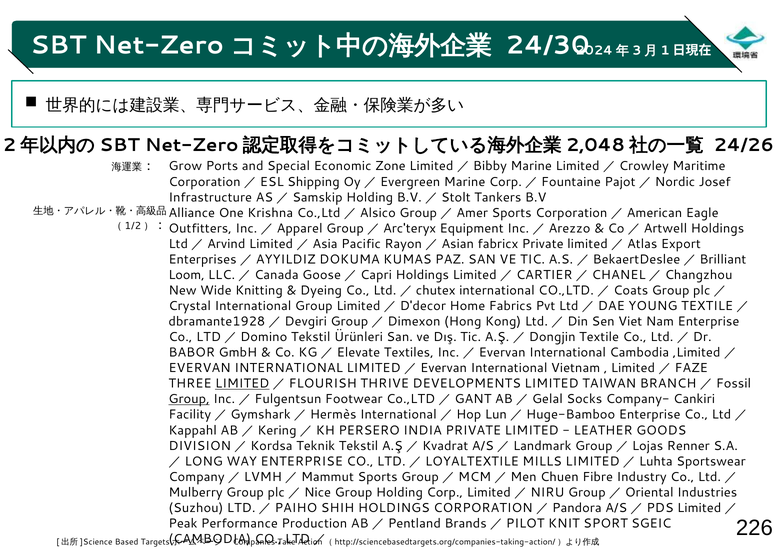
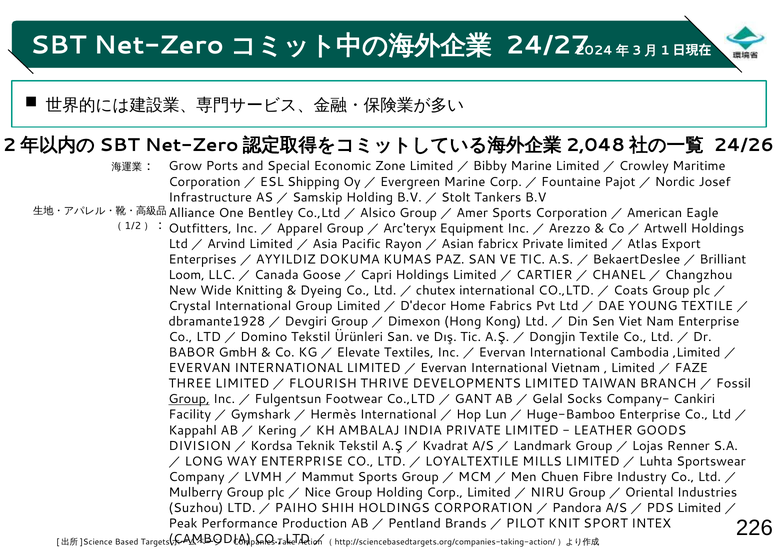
24/30: 24/30 -> 24/27
Krishna: Krishna -> Bentley
LIMITED at (242, 384) underline: present -> none
PERSERO: PERSERO -> AMBALAJ
SGEIC: SGEIC -> INTEX
